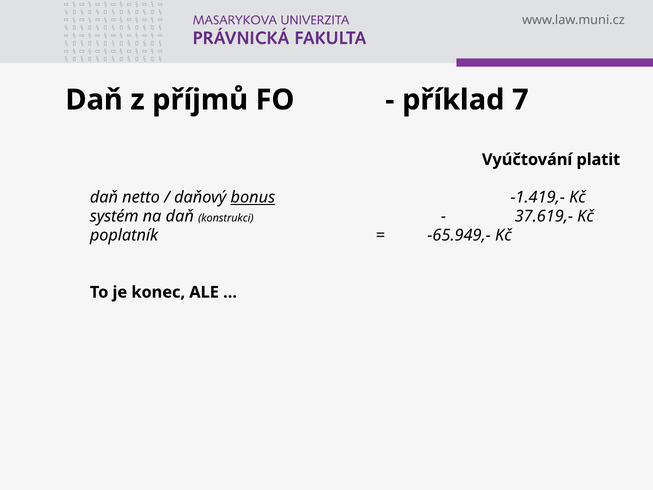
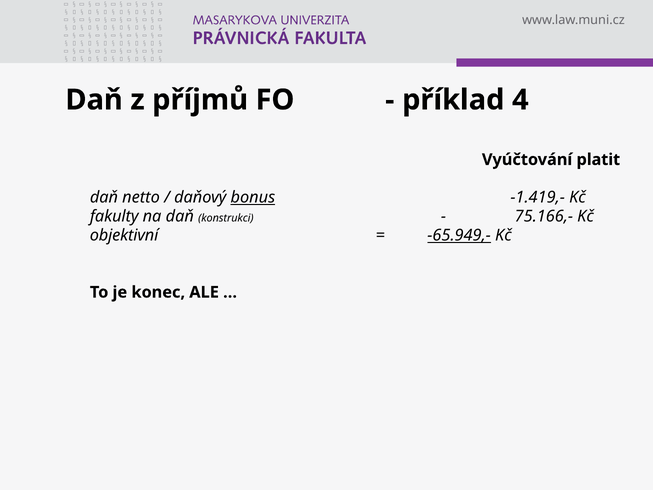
7: 7 -> 4
systém: systém -> fakulty
37.619,-: 37.619,- -> 75.166,-
poplatník: poplatník -> objektivní
-65.949,- underline: none -> present
